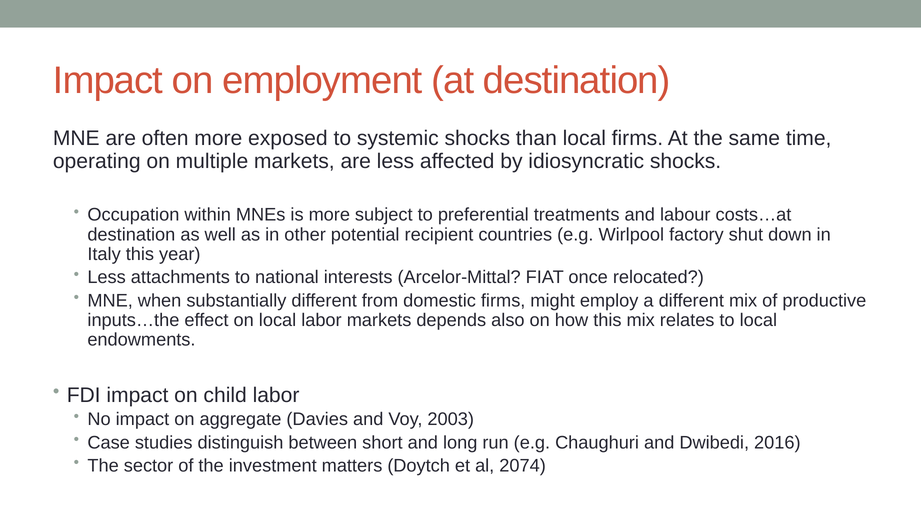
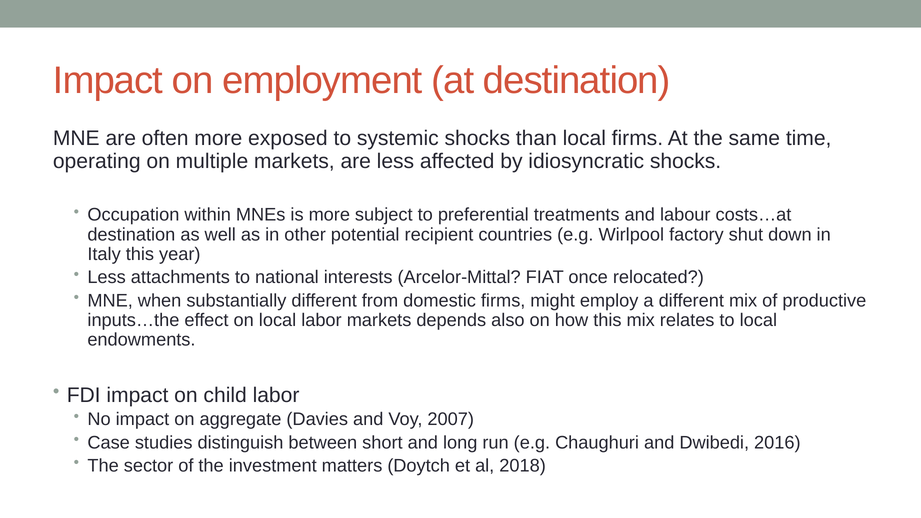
2003: 2003 -> 2007
2074: 2074 -> 2018
